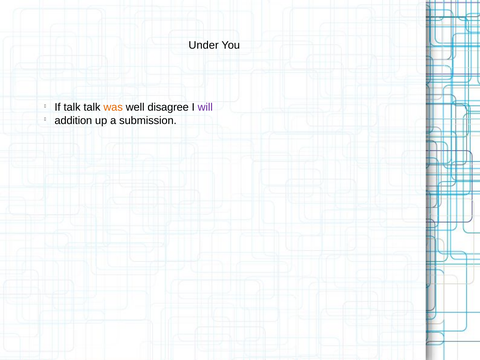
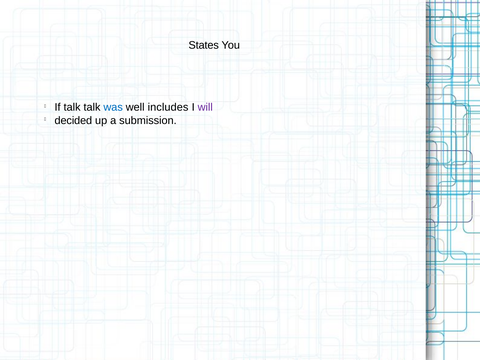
Under: Under -> States
was colour: orange -> blue
disagree: disagree -> includes
addition: addition -> decided
